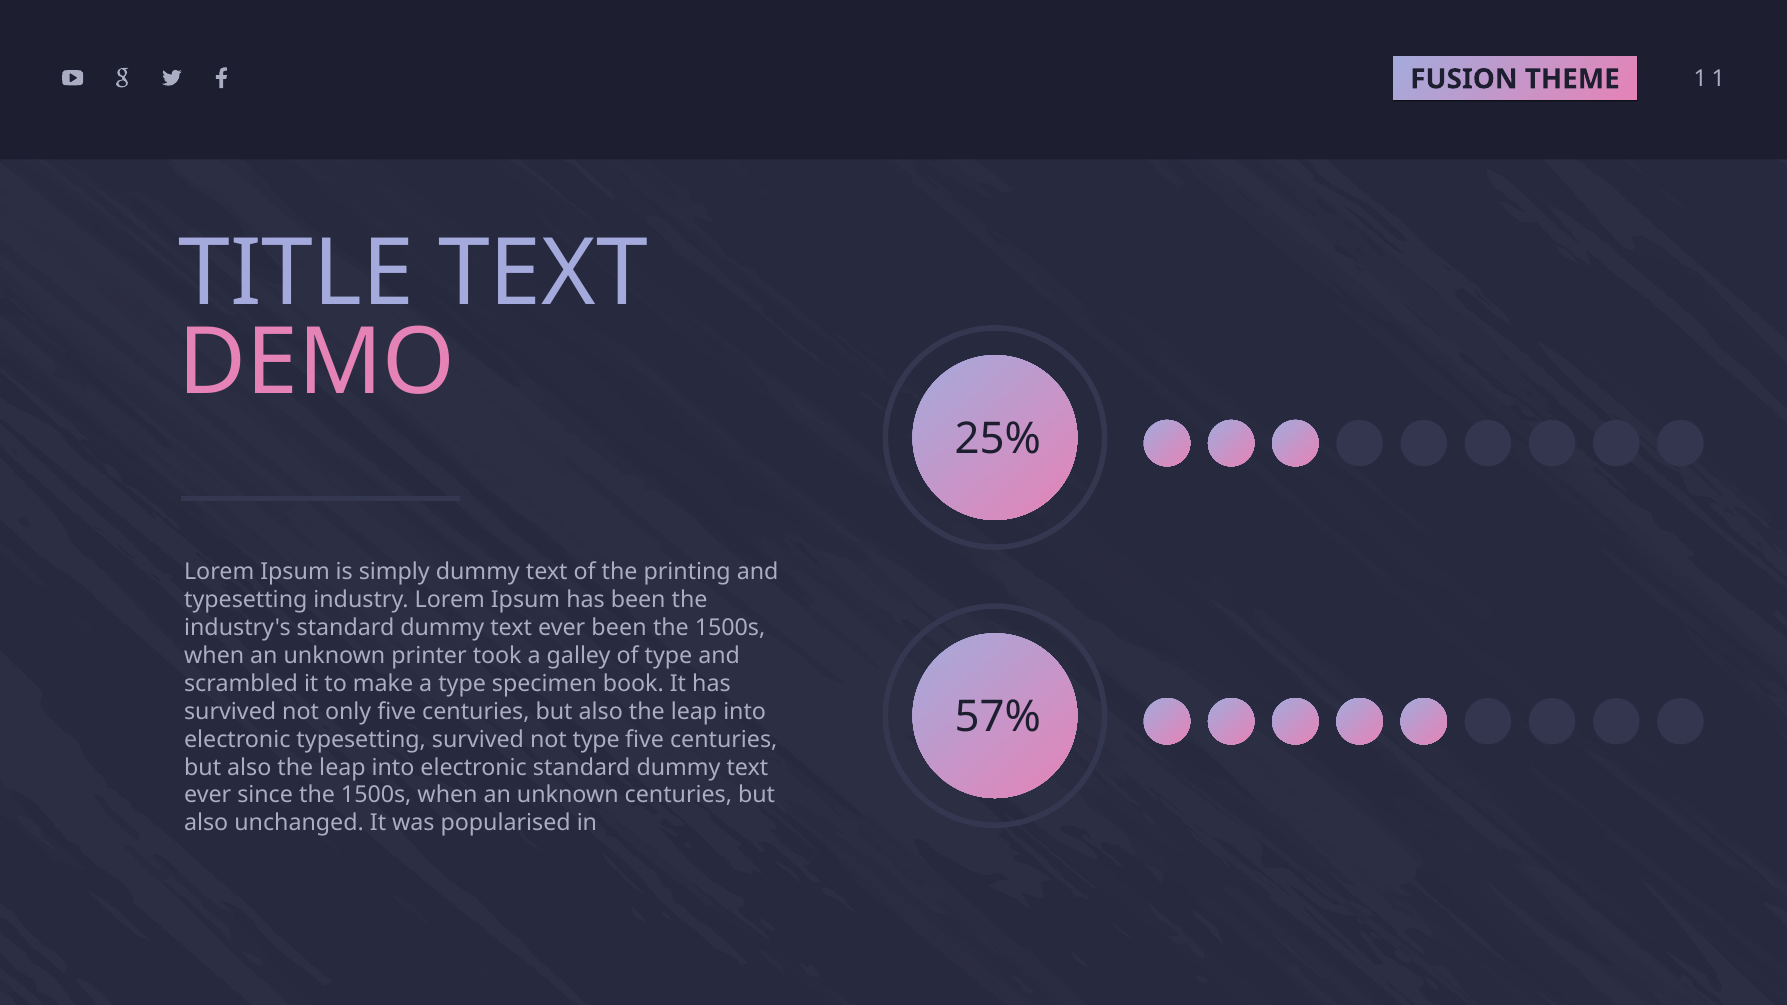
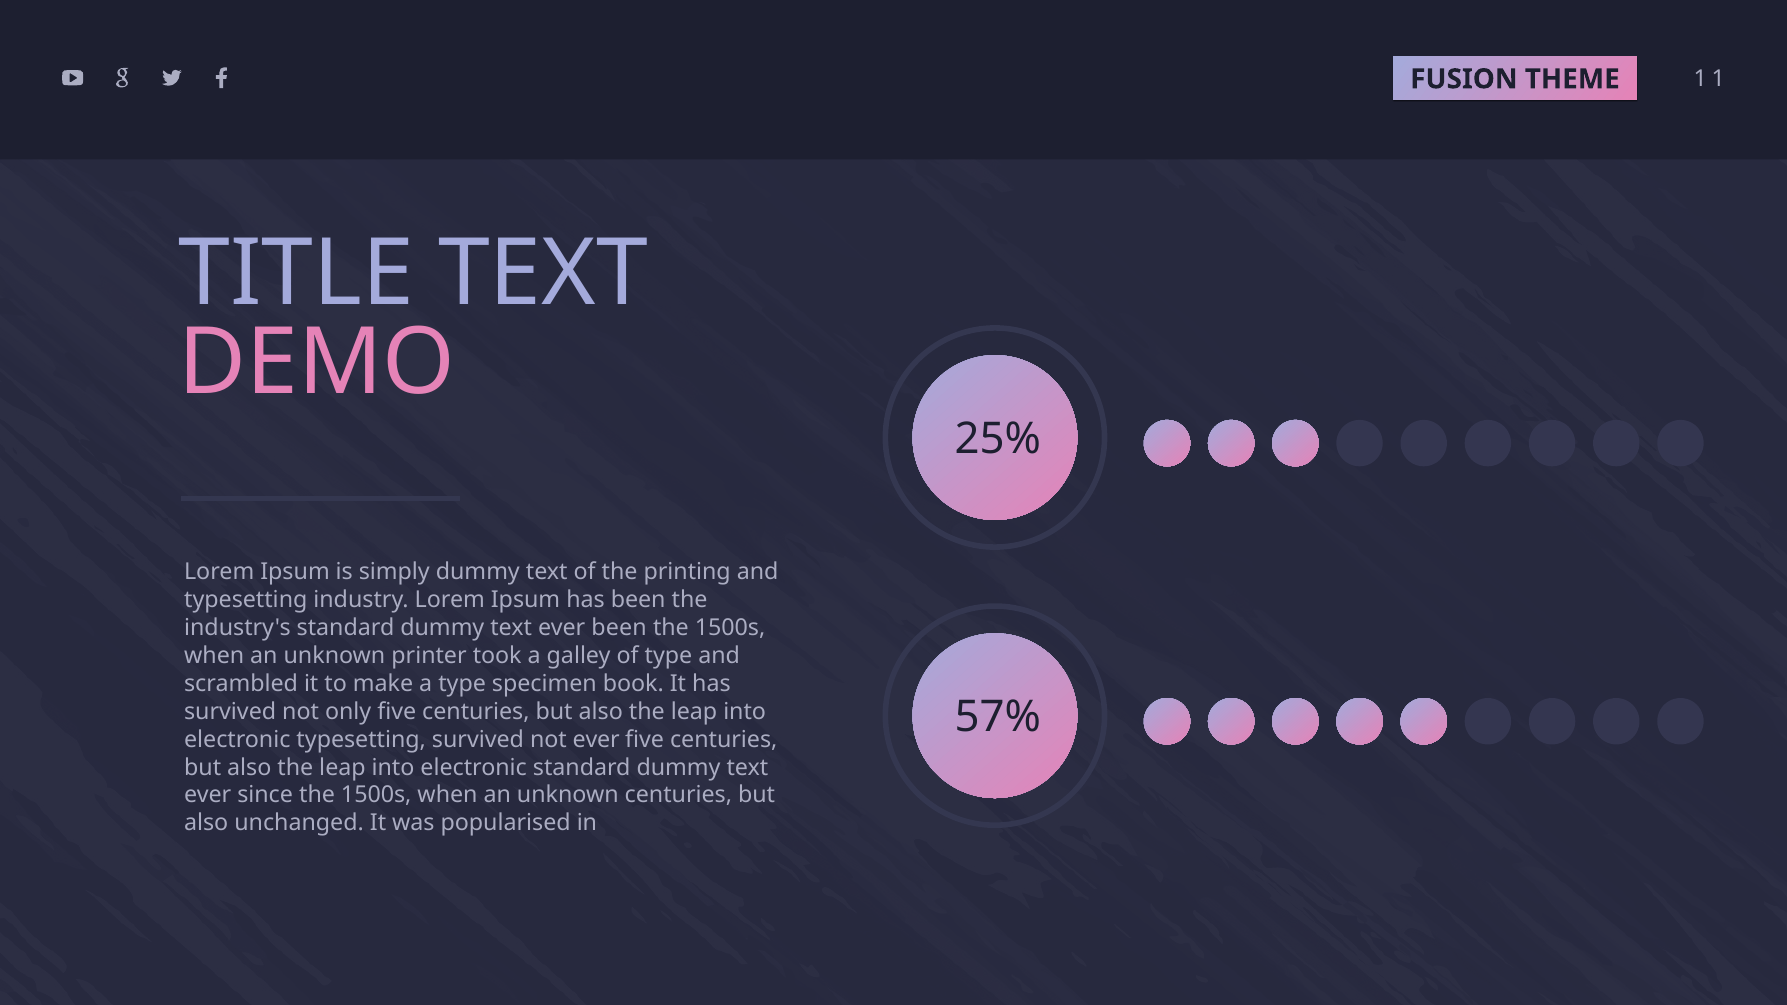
not type: type -> ever
